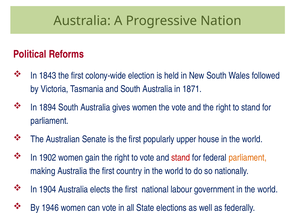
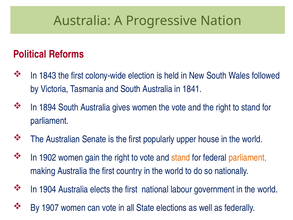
1871: 1871 -> 1841
stand at (181, 157) colour: red -> orange
1946: 1946 -> 1907
